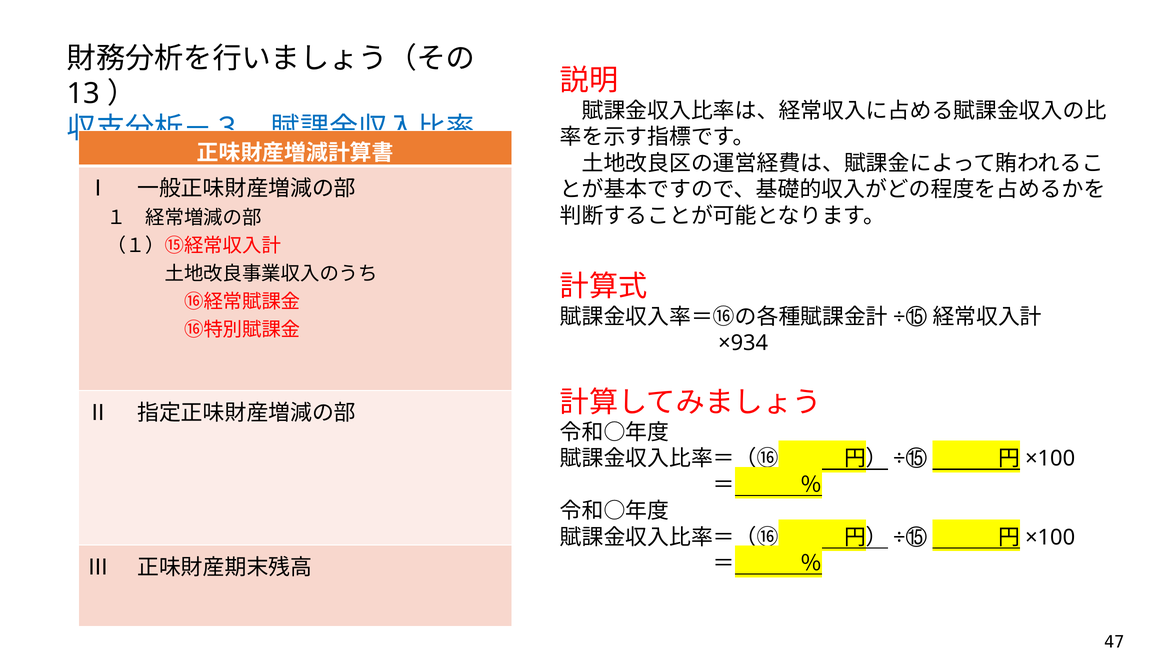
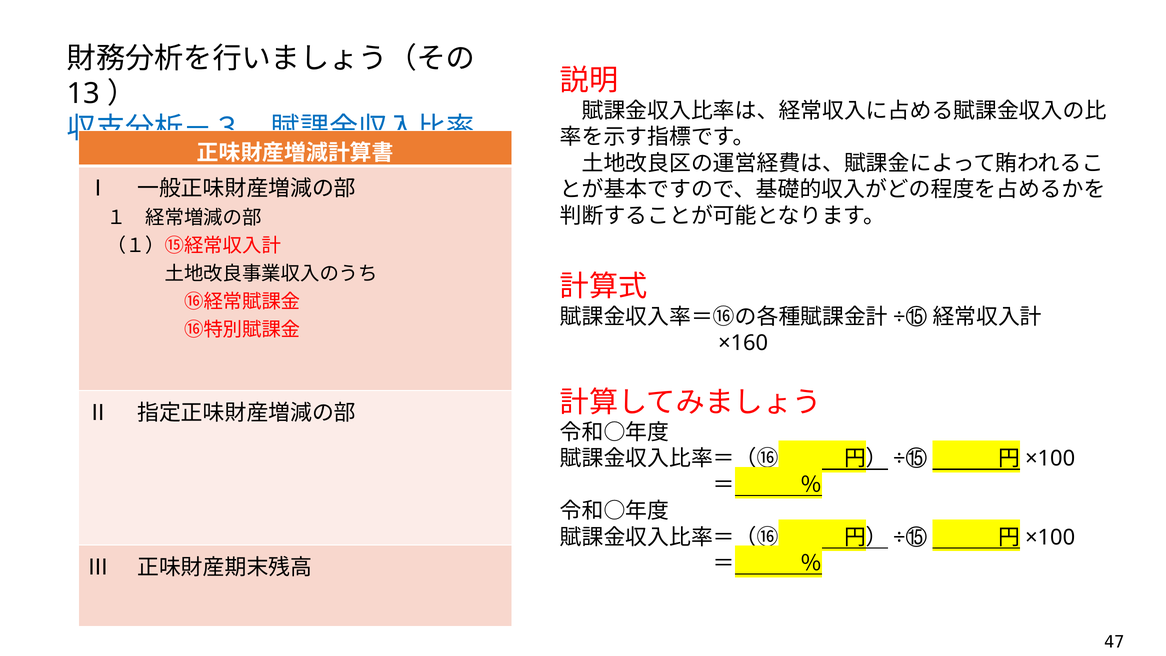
×934: ×934 -> ×160
